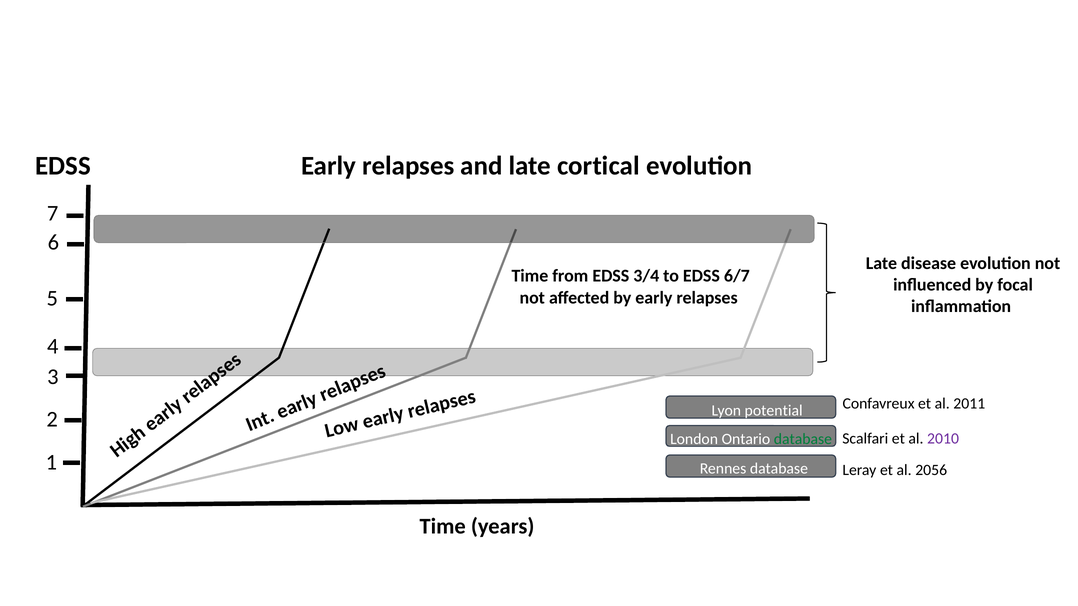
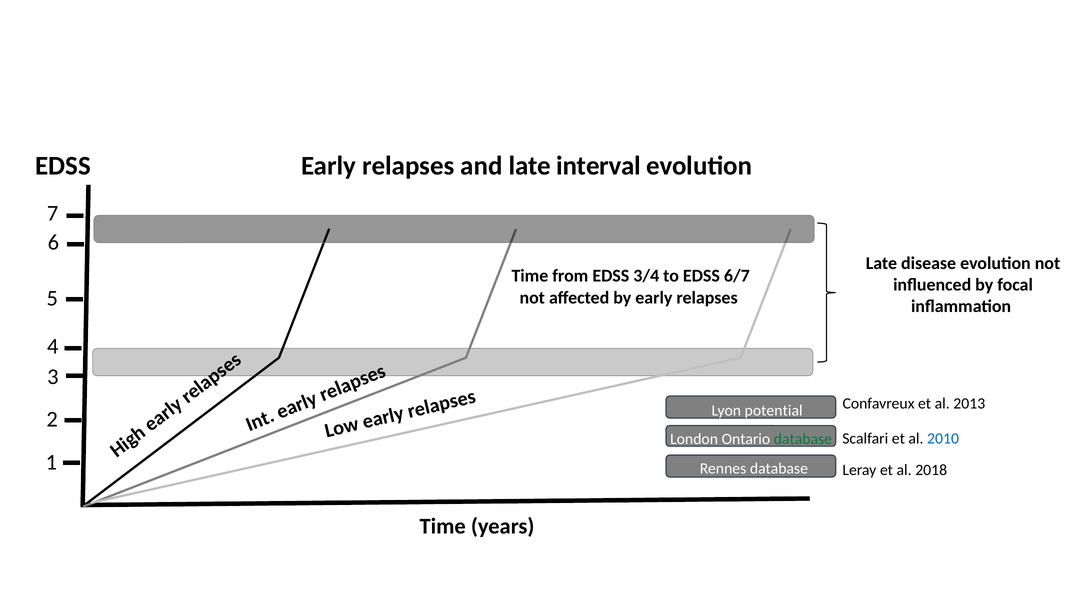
cortical: cortical -> interval
2011: 2011 -> 2013
2010 colour: purple -> blue
2056: 2056 -> 2018
